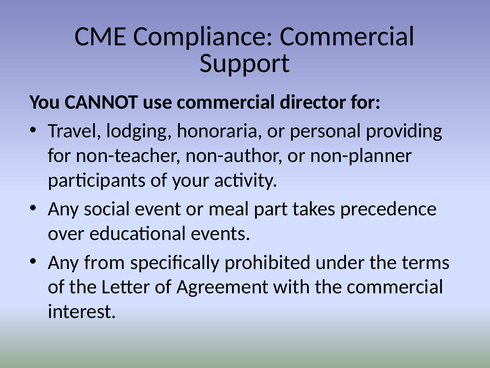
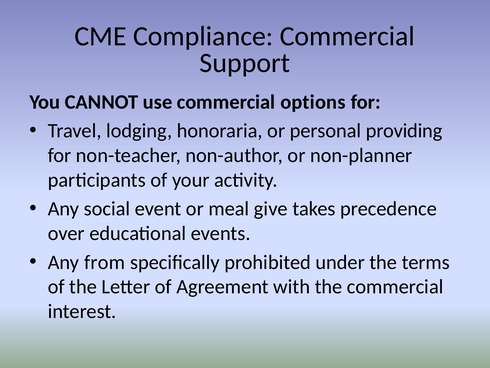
director: director -> options
part: part -> give
